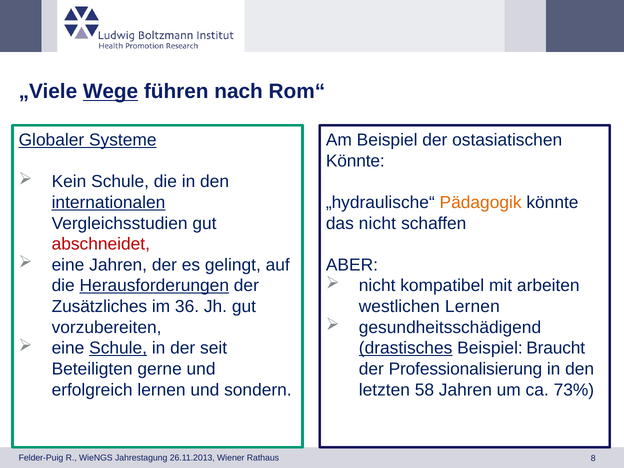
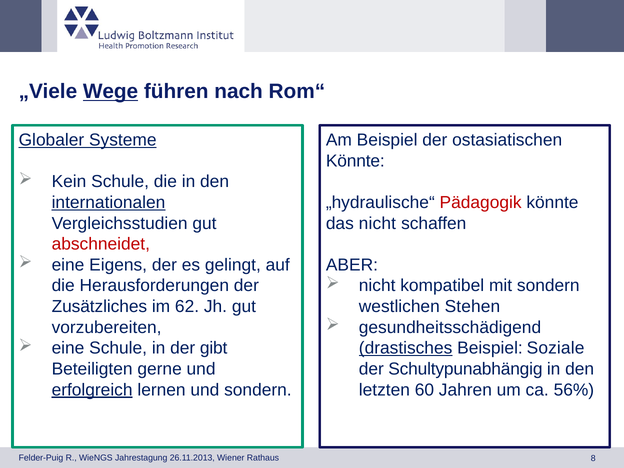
Pädagogik colour: orange -> red
eine Jahren: Jahren -> Eigens
mit arbeiten: arbeiten -> sondern
Herausforderungen underline: present -> none
36: 36 -> 62
westlichen Lernen: Lernen -> Stehen
Schule at (118, 348) underline: present -> none
seit: seit -> gibt
Braucht: Braucht -> Soziale
Professionalisierung: Professionalisierung -> Schultypunabhängig
erfolgreich underline: none -> present
58: 58 -> 60
73%: 73% -> 56%
